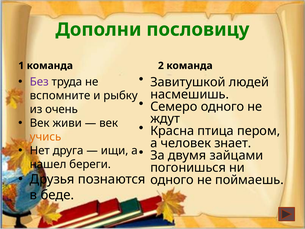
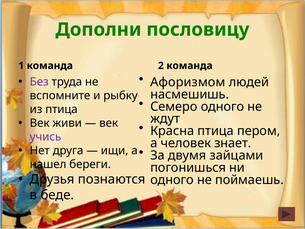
Завитушкой: Завитушкой -> Афоризмом
из очень: очень -> птица
учись colour: orange -> purple
